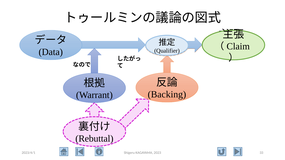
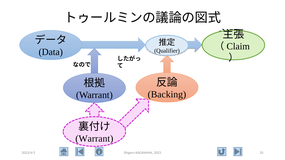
Rebuttal at (94, 139): Rebuttal -> Warrant
